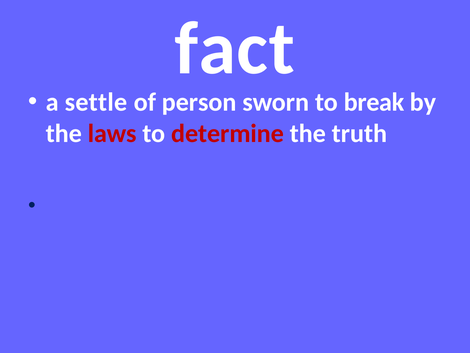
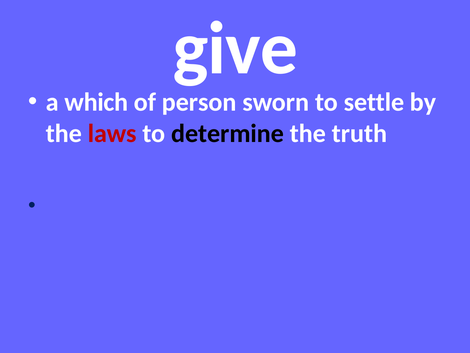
fact: fact -> give
settle: settle -> which
break: break -> settle
determine colour: red -> black
